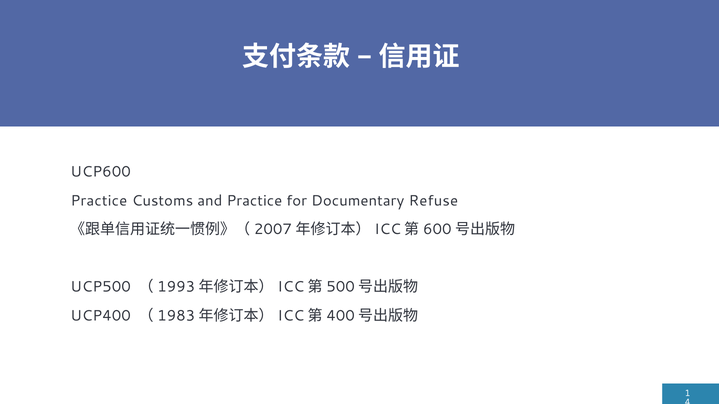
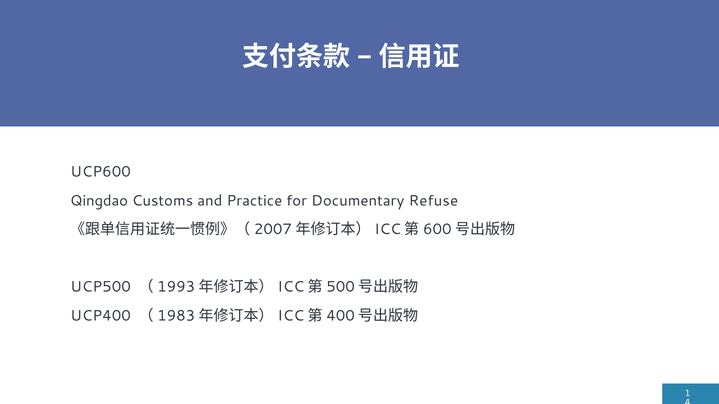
Practice at (99, 201): Practice -> Qingdao
